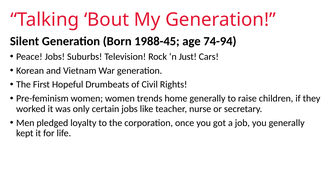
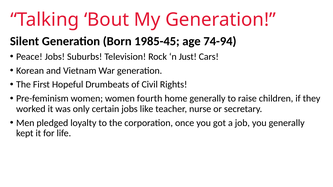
1988-45: 1988-45 -> 1985-45
trends: trends -> fourth
